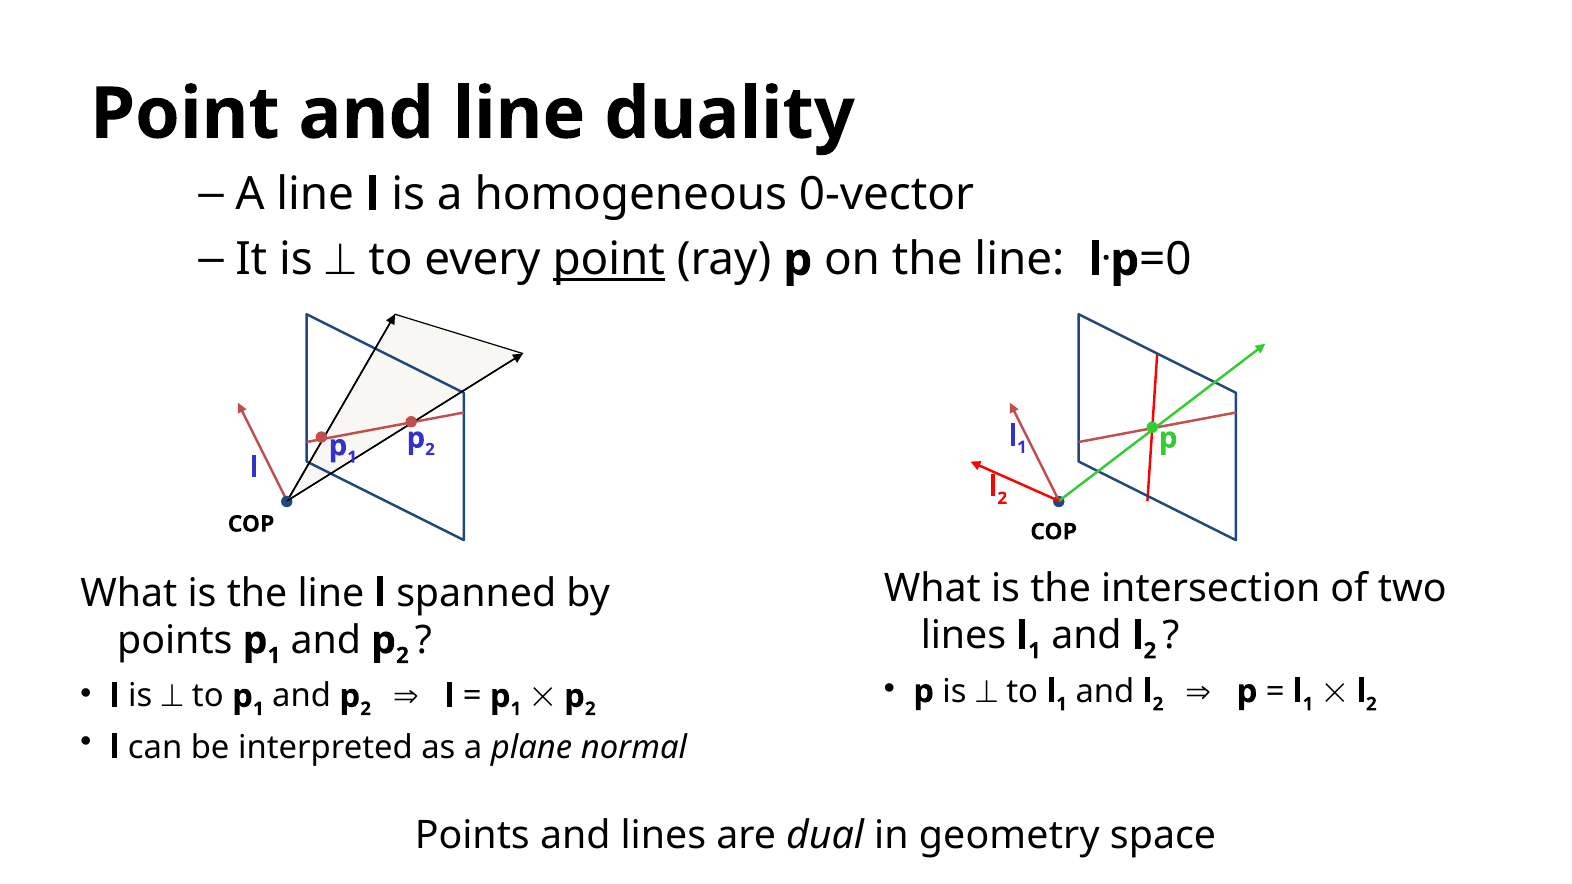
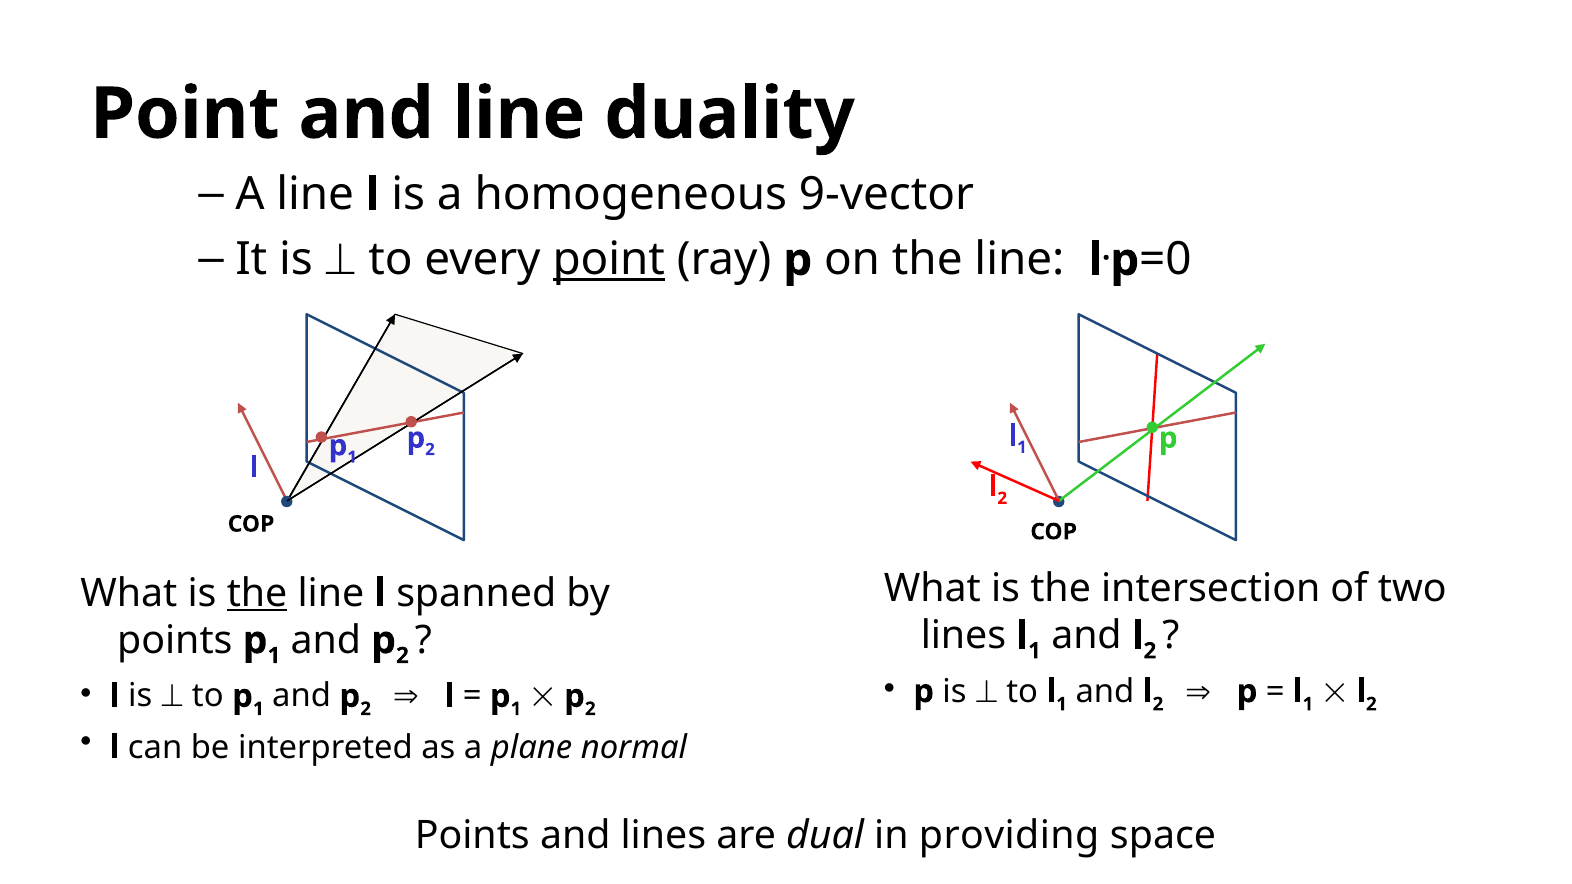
0-vector: 0-vector -> 9-vector
the at (257, 593) underline: none -> present
geometry: geometry -> providing
